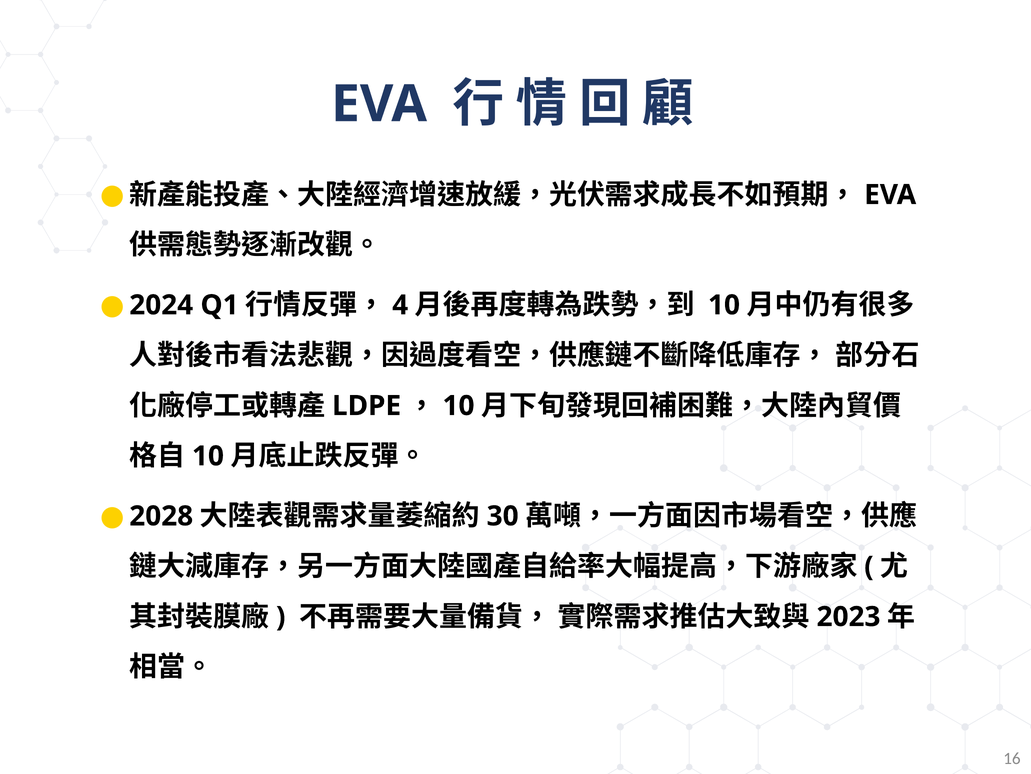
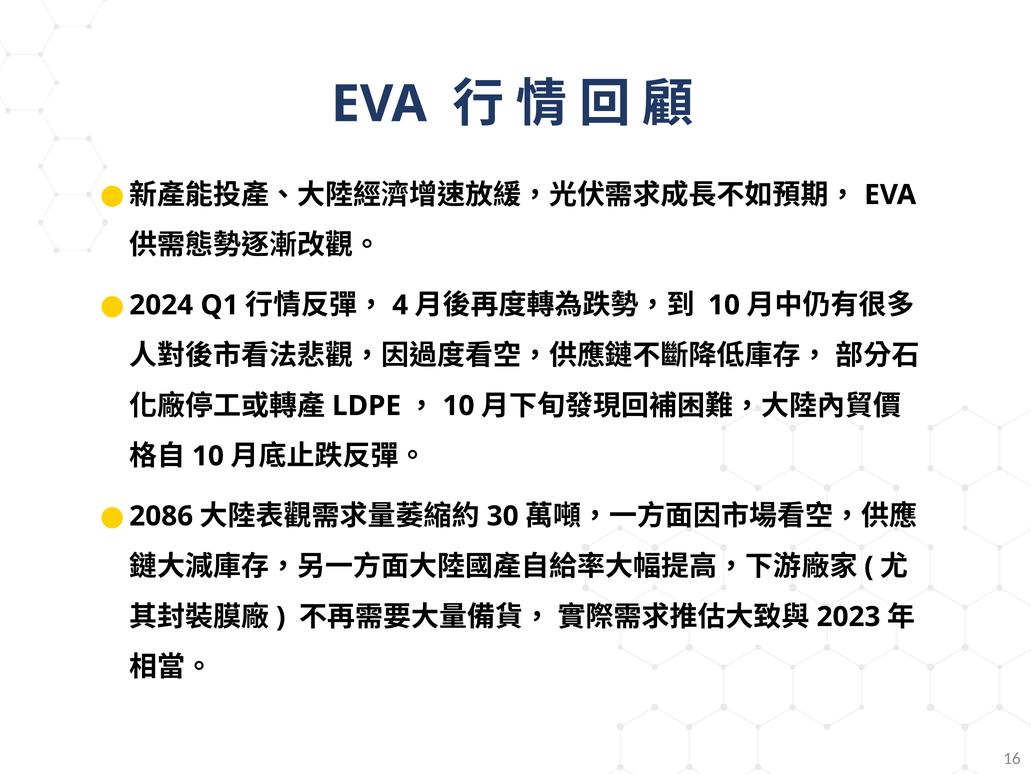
2028: 2028 -> 2086
